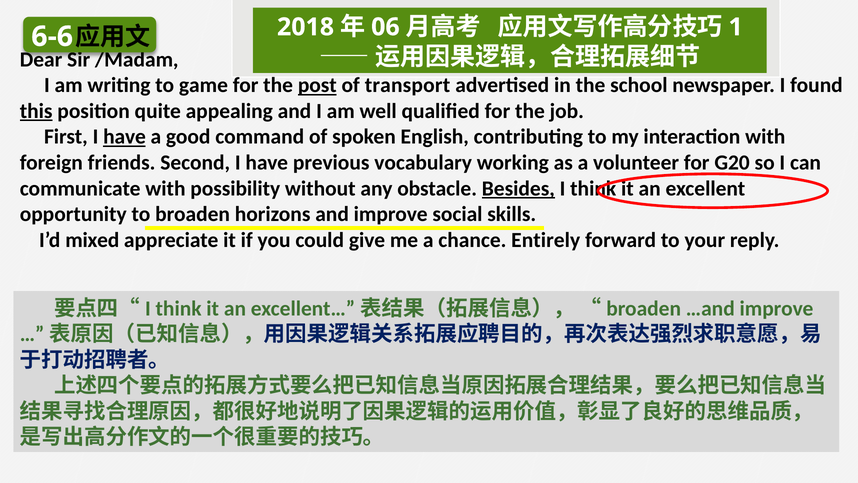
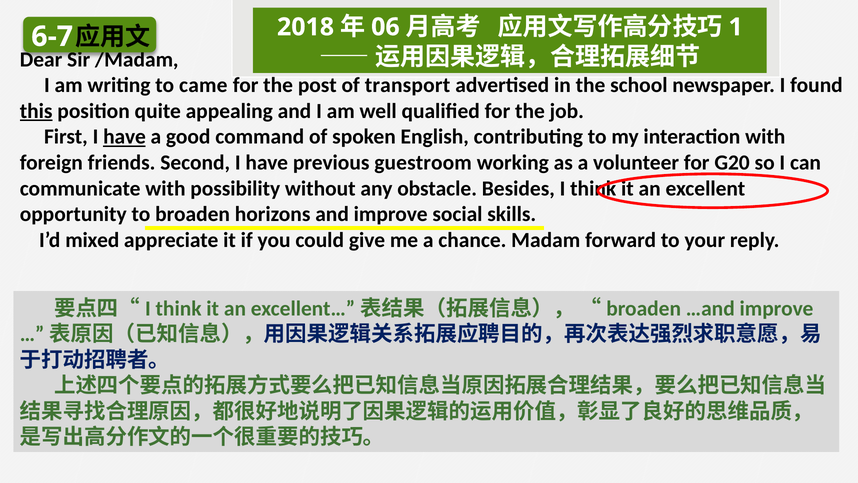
6-6: 6-6 -> 6-7
game: game -> came
post underline: present -> none
vocabulary: vocabulary -> guestroom
Besides underline: present -> none
Entirely: Entirely -> Madam
